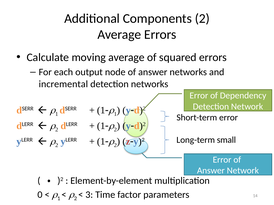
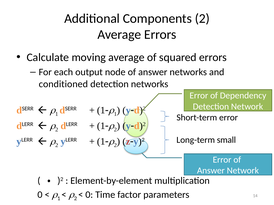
incremental: incremental -> conditioned
3 at (89, 195): 3 -> 0
